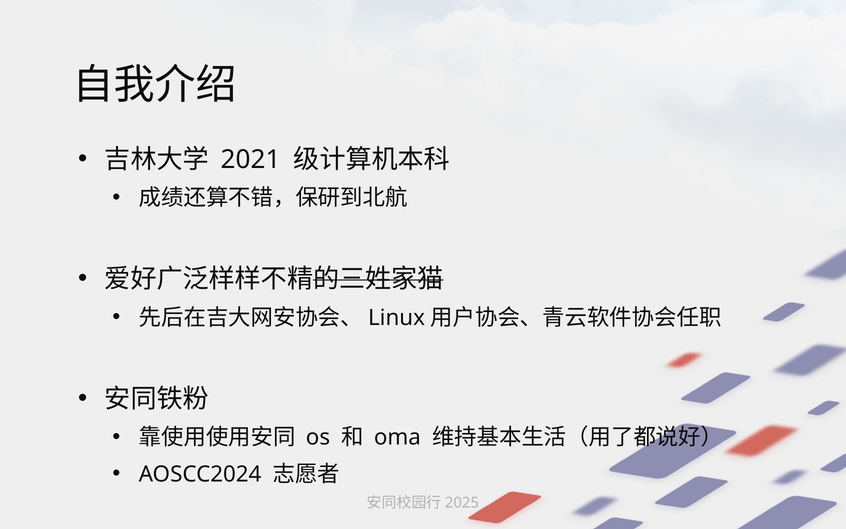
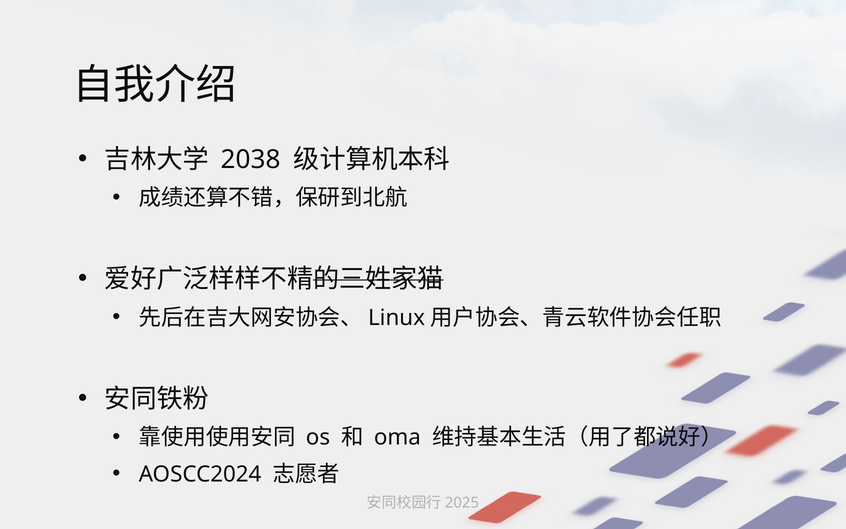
2021: 2021 -> 2038
